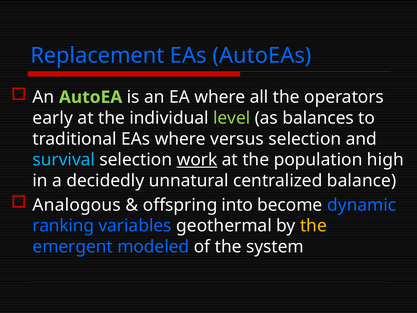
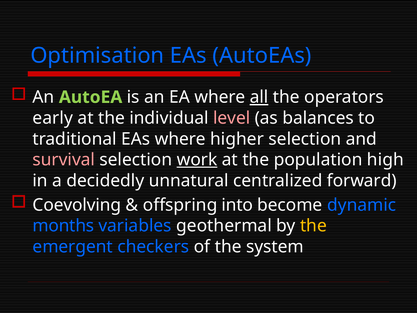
Replacement: Replacement -> Optimisation
all underline: none -> present
level colour: light green -> pink
versus: versus -> higher
survival colour: light blue -> pink
balance: balance -> forward
Analogous: Analogous -> Coevolving
ranking: ranking -> months
modeled: modeled -> checkers
